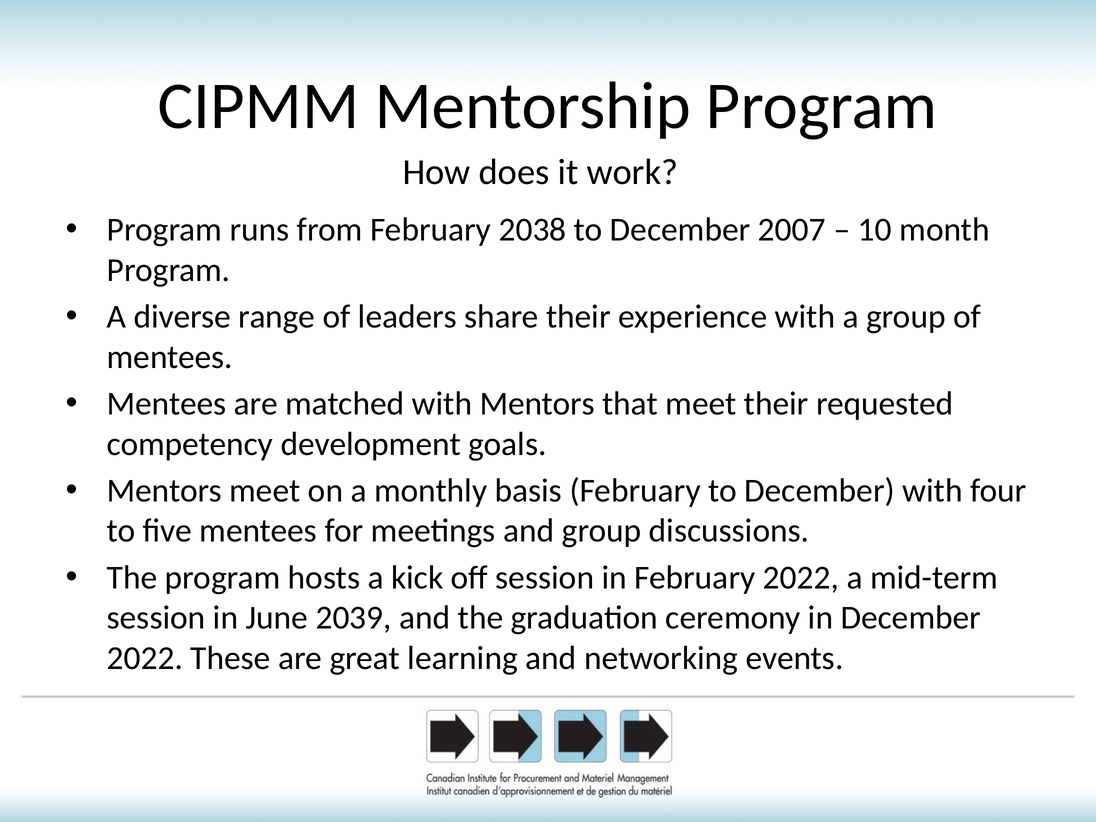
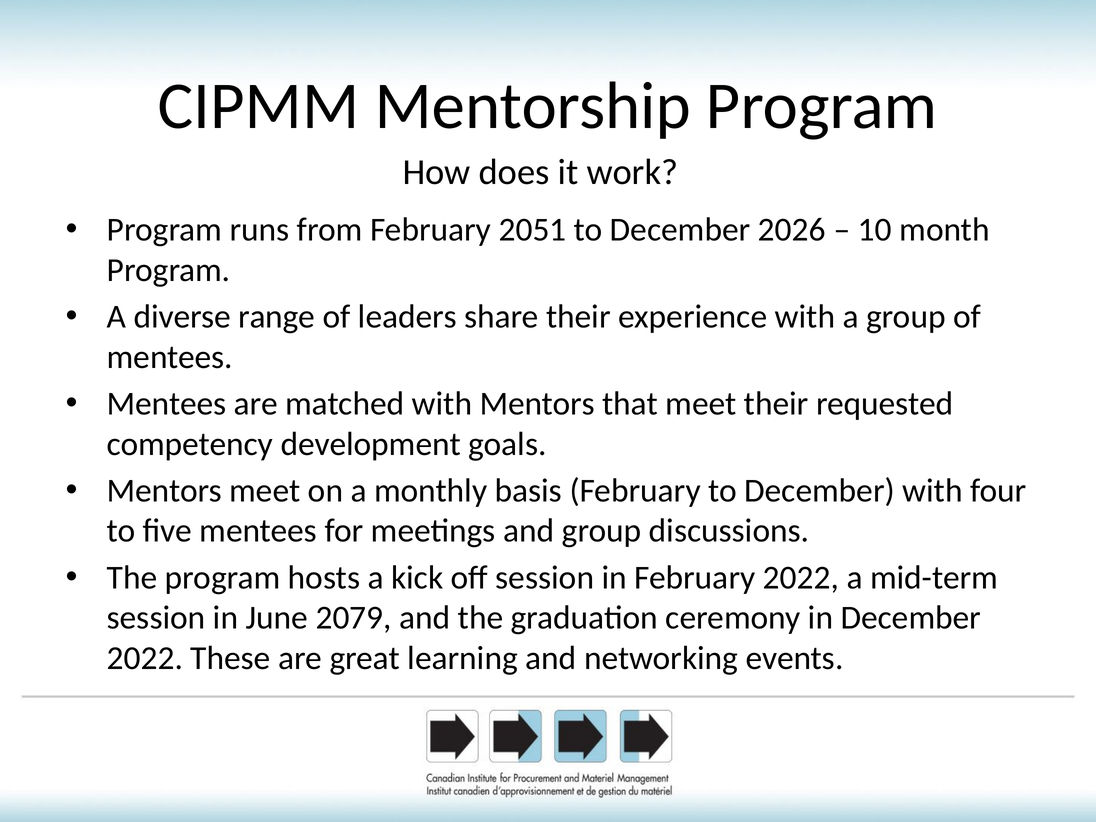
2038: 2038 -> 2051
2007: 2007 -> 2026
2039: 2039 -> 2079
